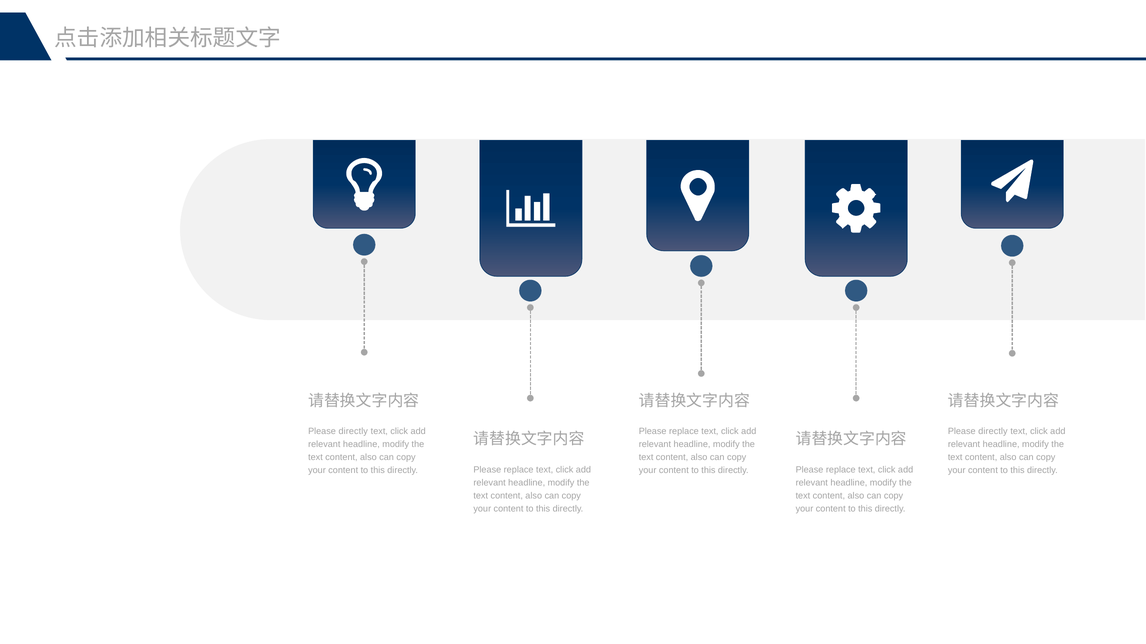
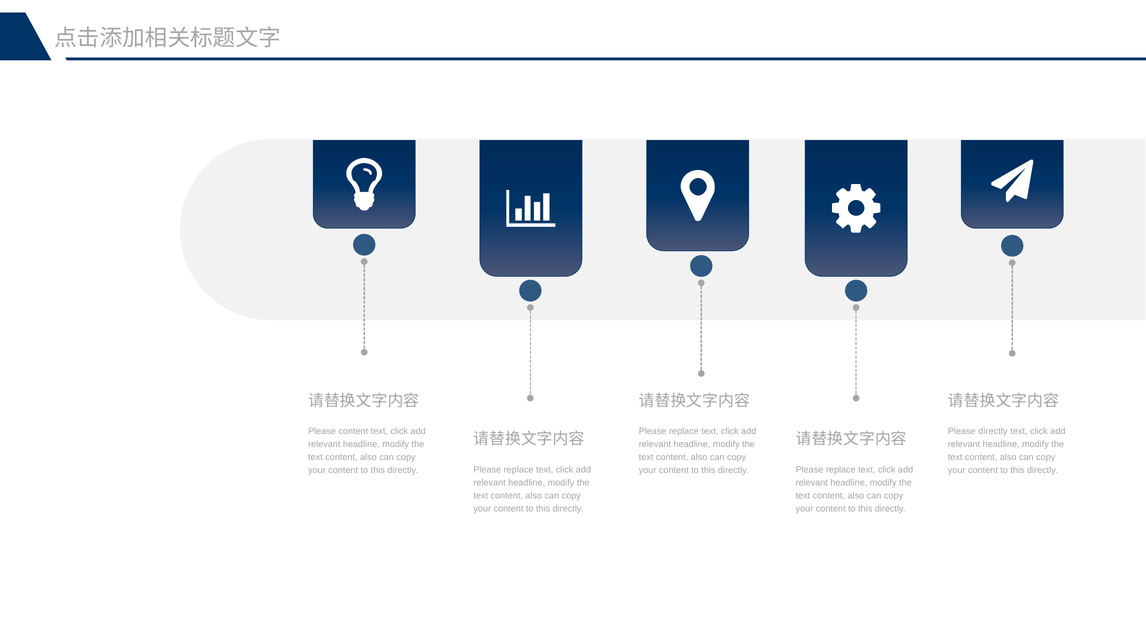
directly at (353, 432): directly -> content
